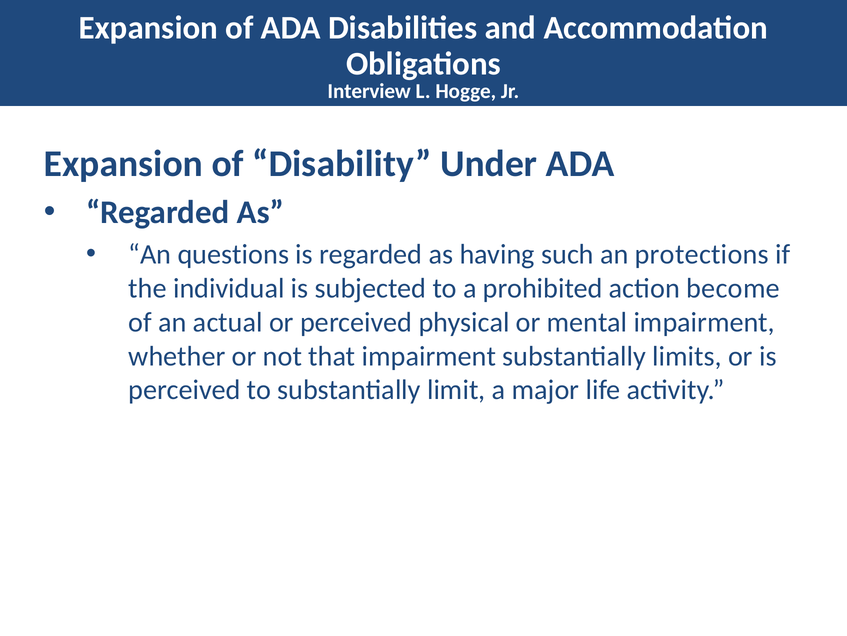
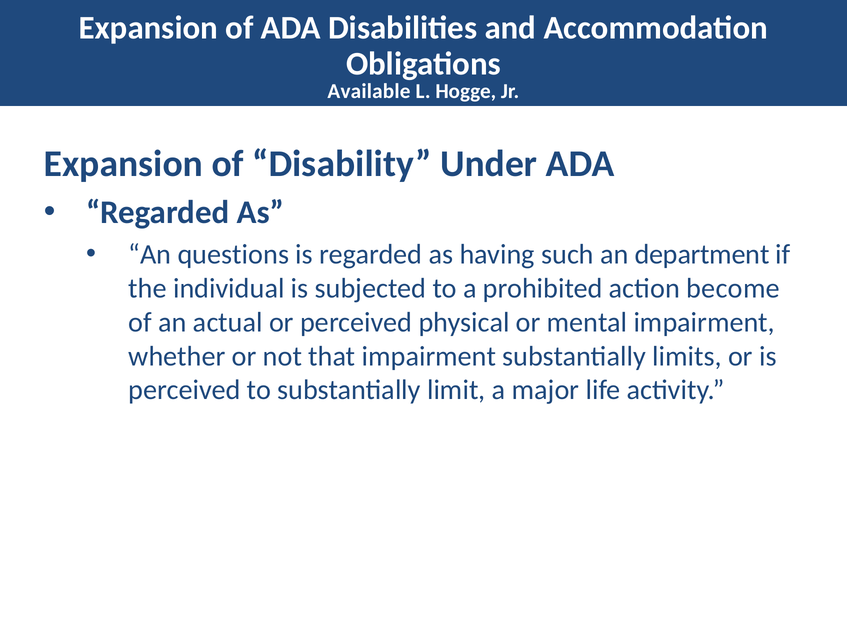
Interview: Interview -> Available
protections: protections -> department
